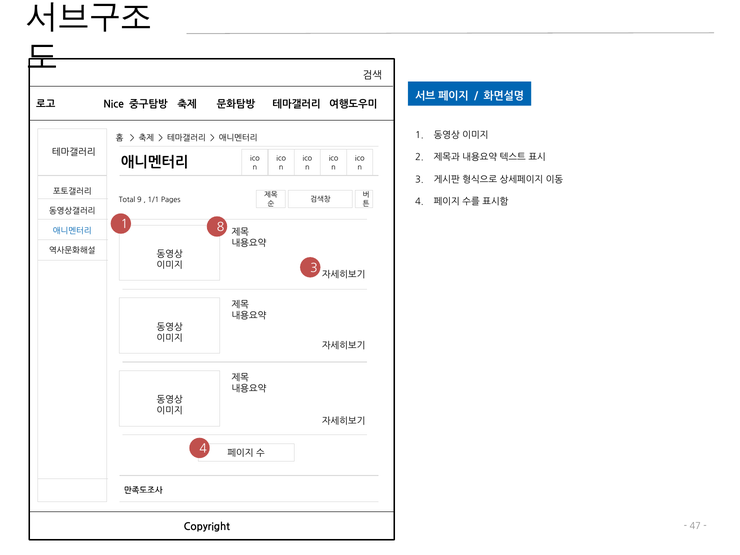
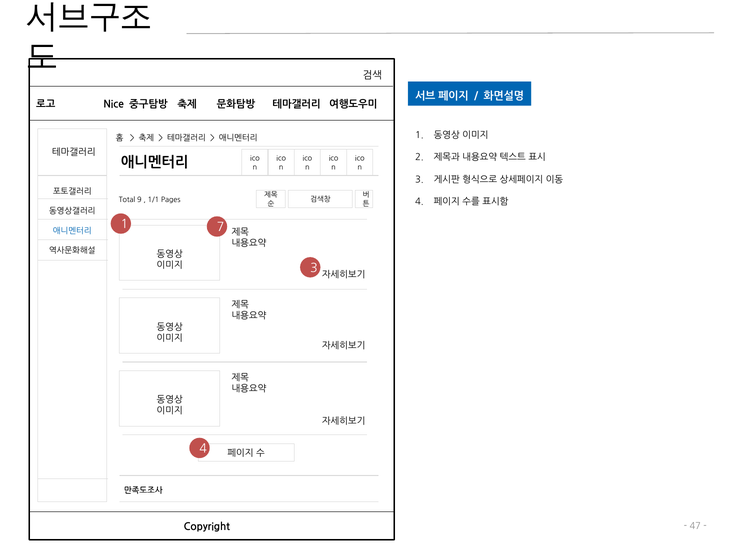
8: 8 -> 7
